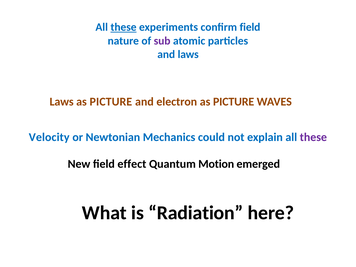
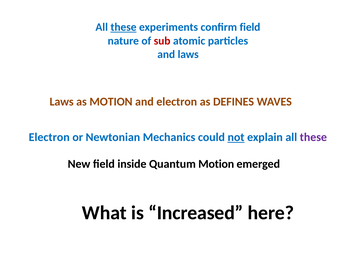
sub colour: purple -> red
PICTURE at (111, 102): PICTURE -> MOTION
electron as PICTURE: PICTURE -> DEFINES
Velocity at (49, 137): Velocity -> Electron
not underline: none -> present
effect: effect -> inside
Radiation: Radiation -> Increased
